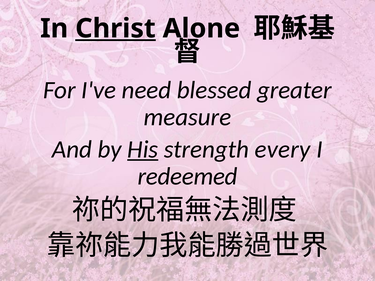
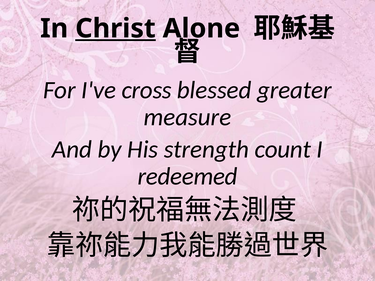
need: need -> cross
His underline: present -> none
every: every -> count
